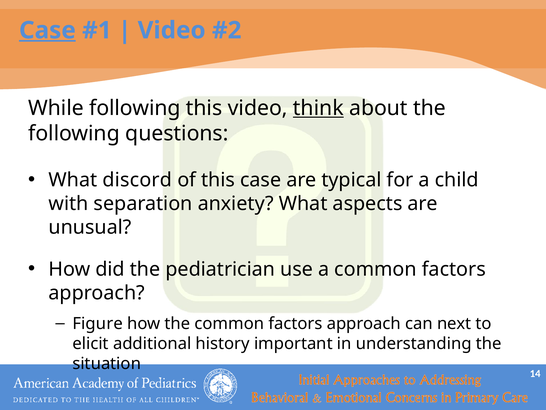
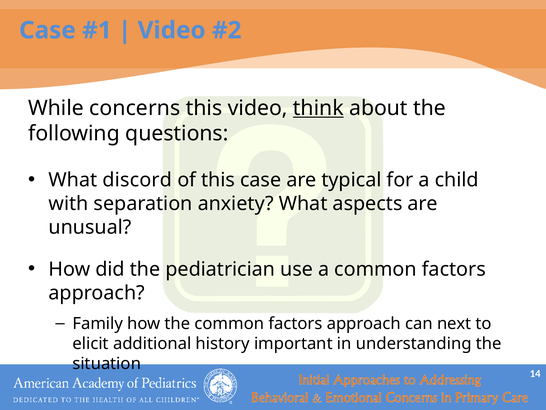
Case at (47, 30) underline: present -> none
While following: following -> concerns
Figure: Figure -> Family
